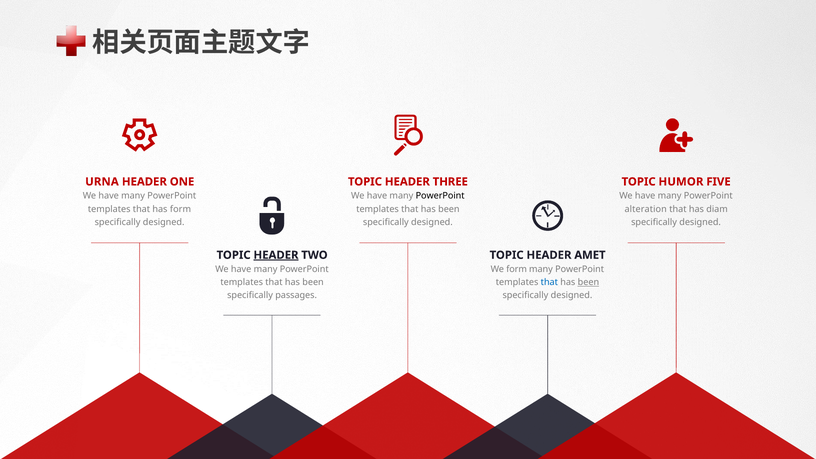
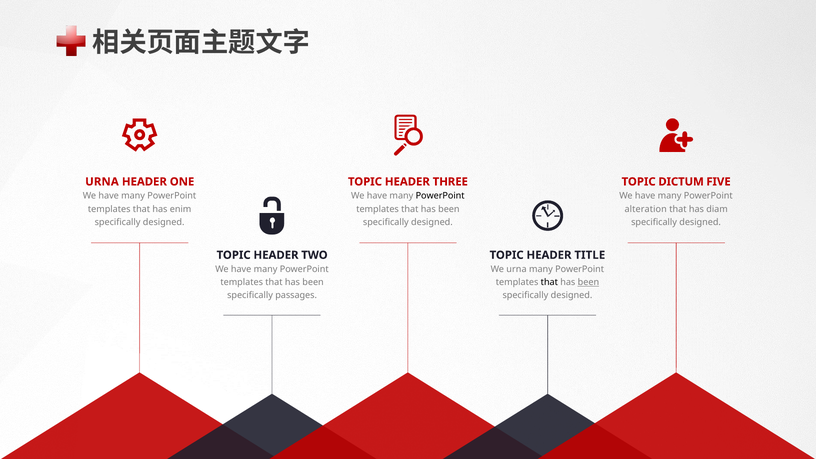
HUMOR: HUMOR -> DICTUM
has form: form -> enim
HEADER at (276, 255) underline: present -> none
AMET: AMET -> TITLE
We form: form -> urna
that at (549, 282) colour: blue -> black
